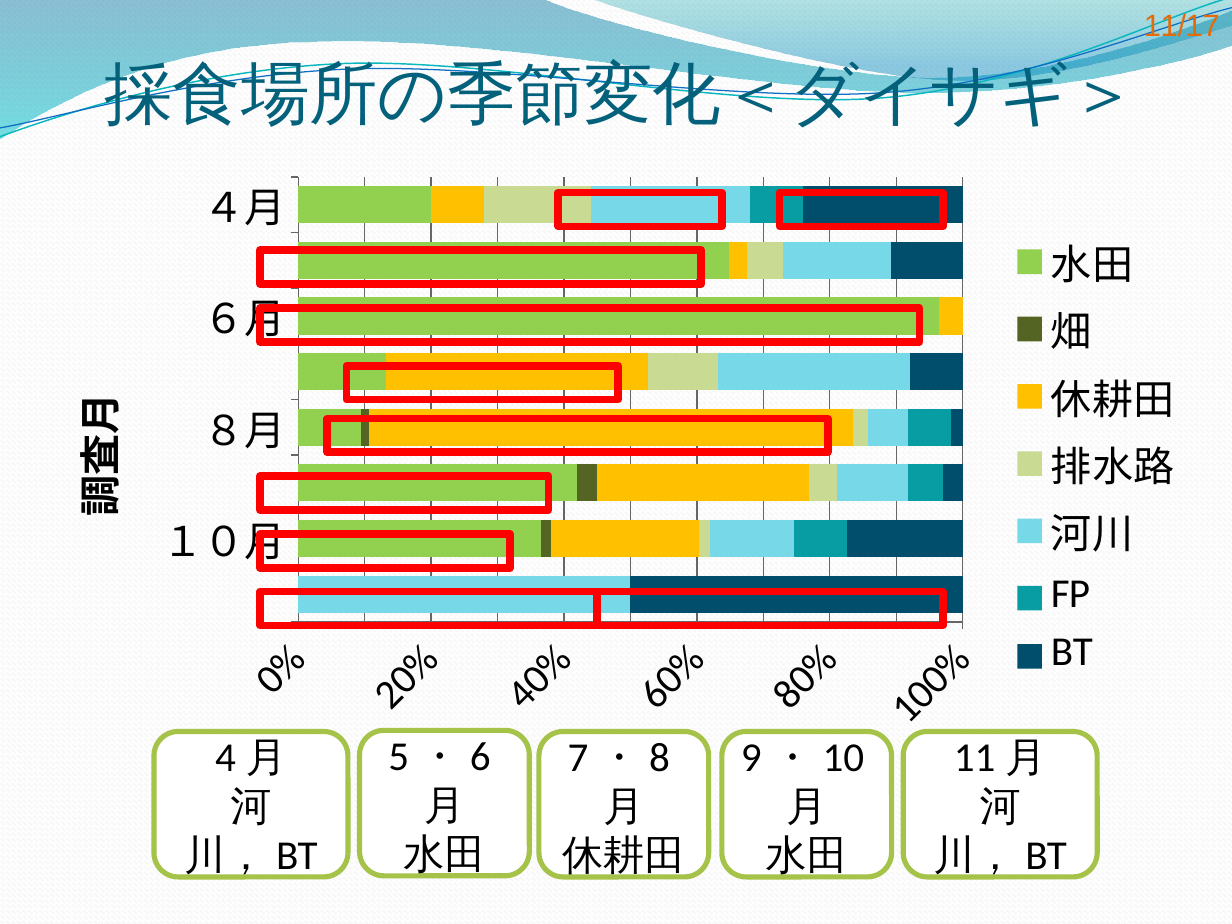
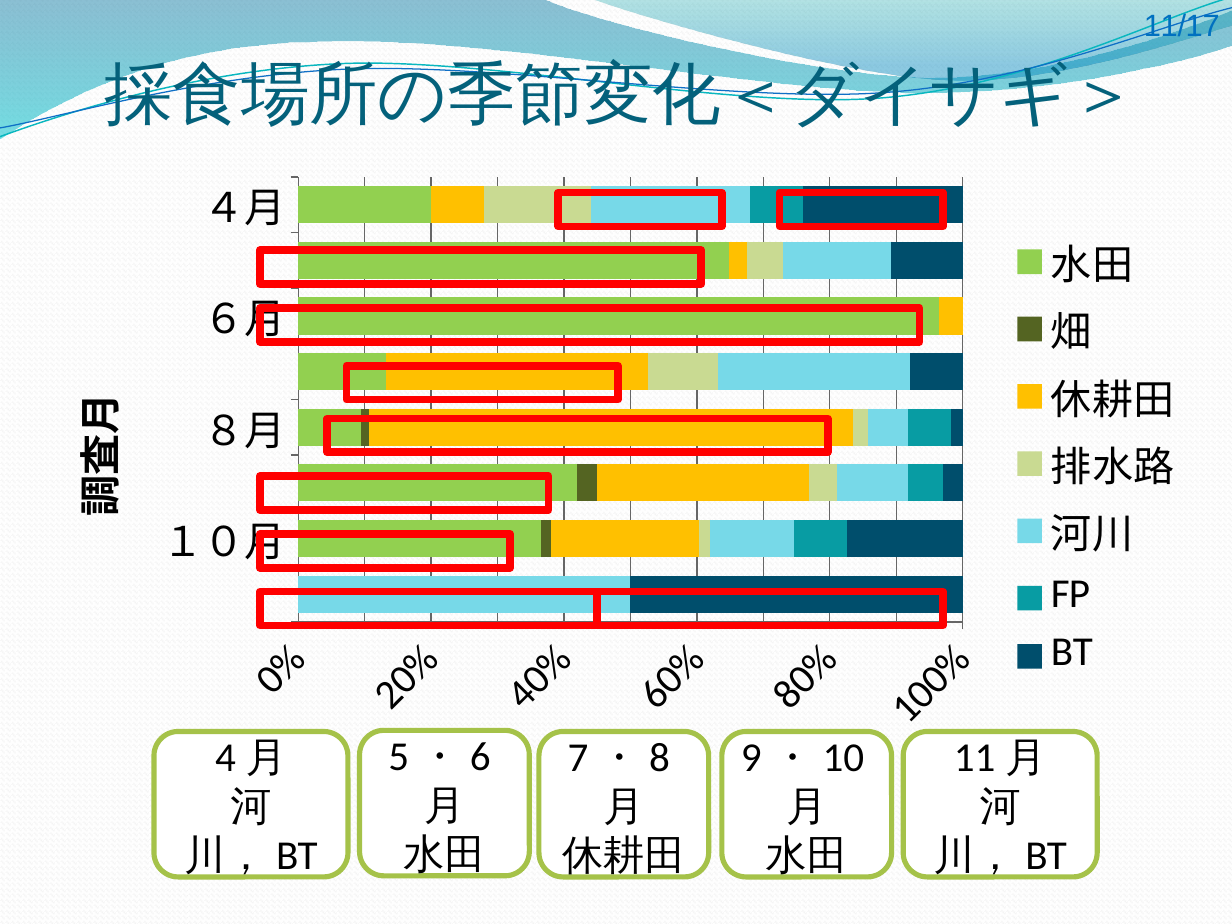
11/17 colour: orange -> blue
